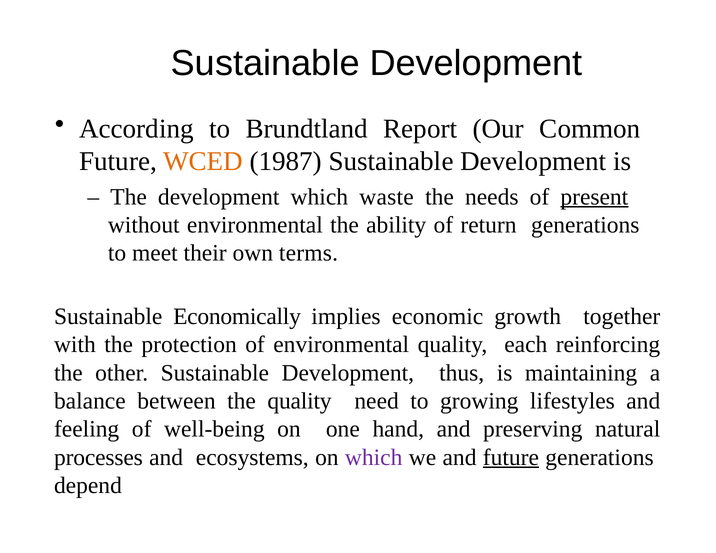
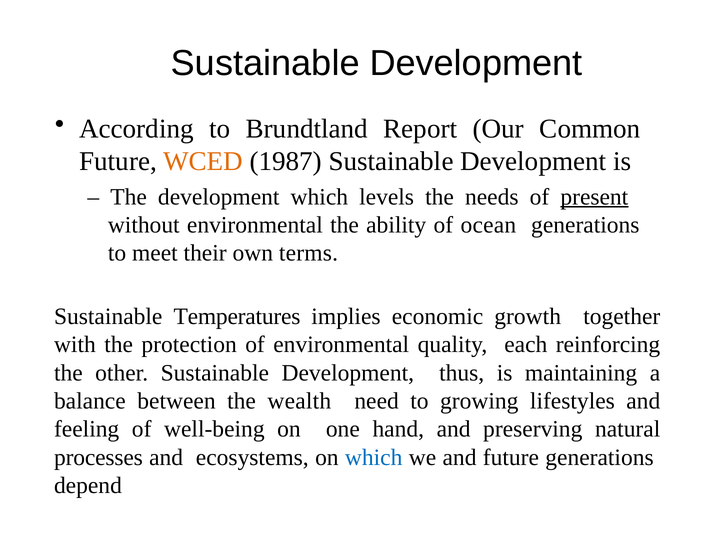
waste: waste -> levels
return: return -> ocean
Economically: Economically -> Temperatures
the quality: quality -> wealth
which at (374, 458) colour: purple -> blue
future at (511, 458) underline: present -> none
